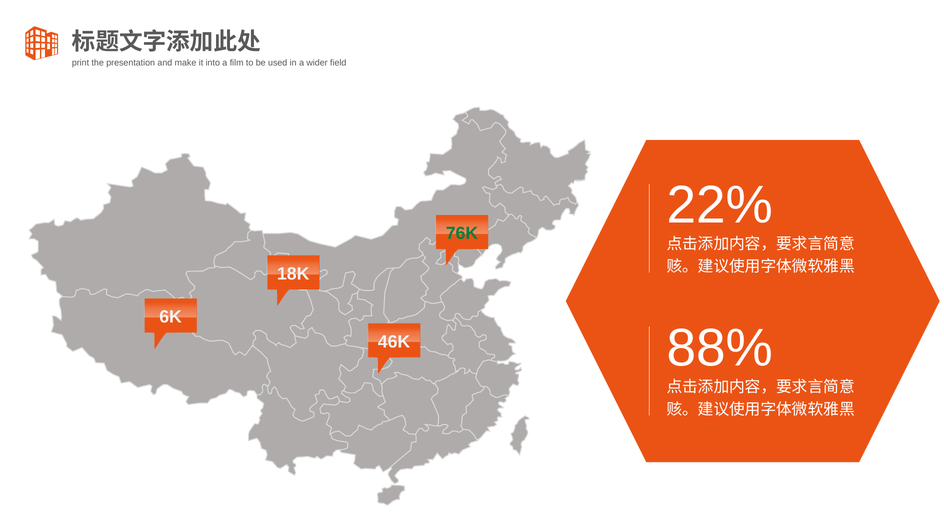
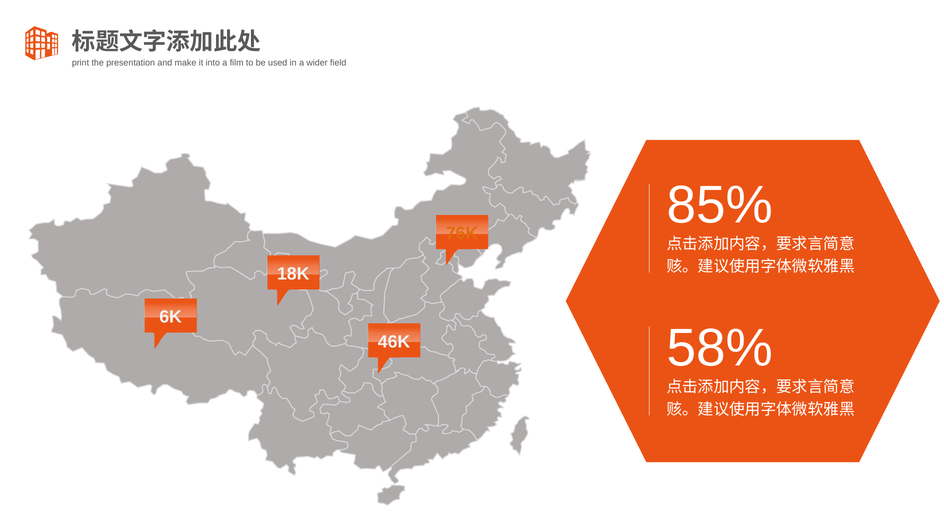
22%: 22% -> 85%
76K colour: green -> orange
88%: 88% -> 58%
